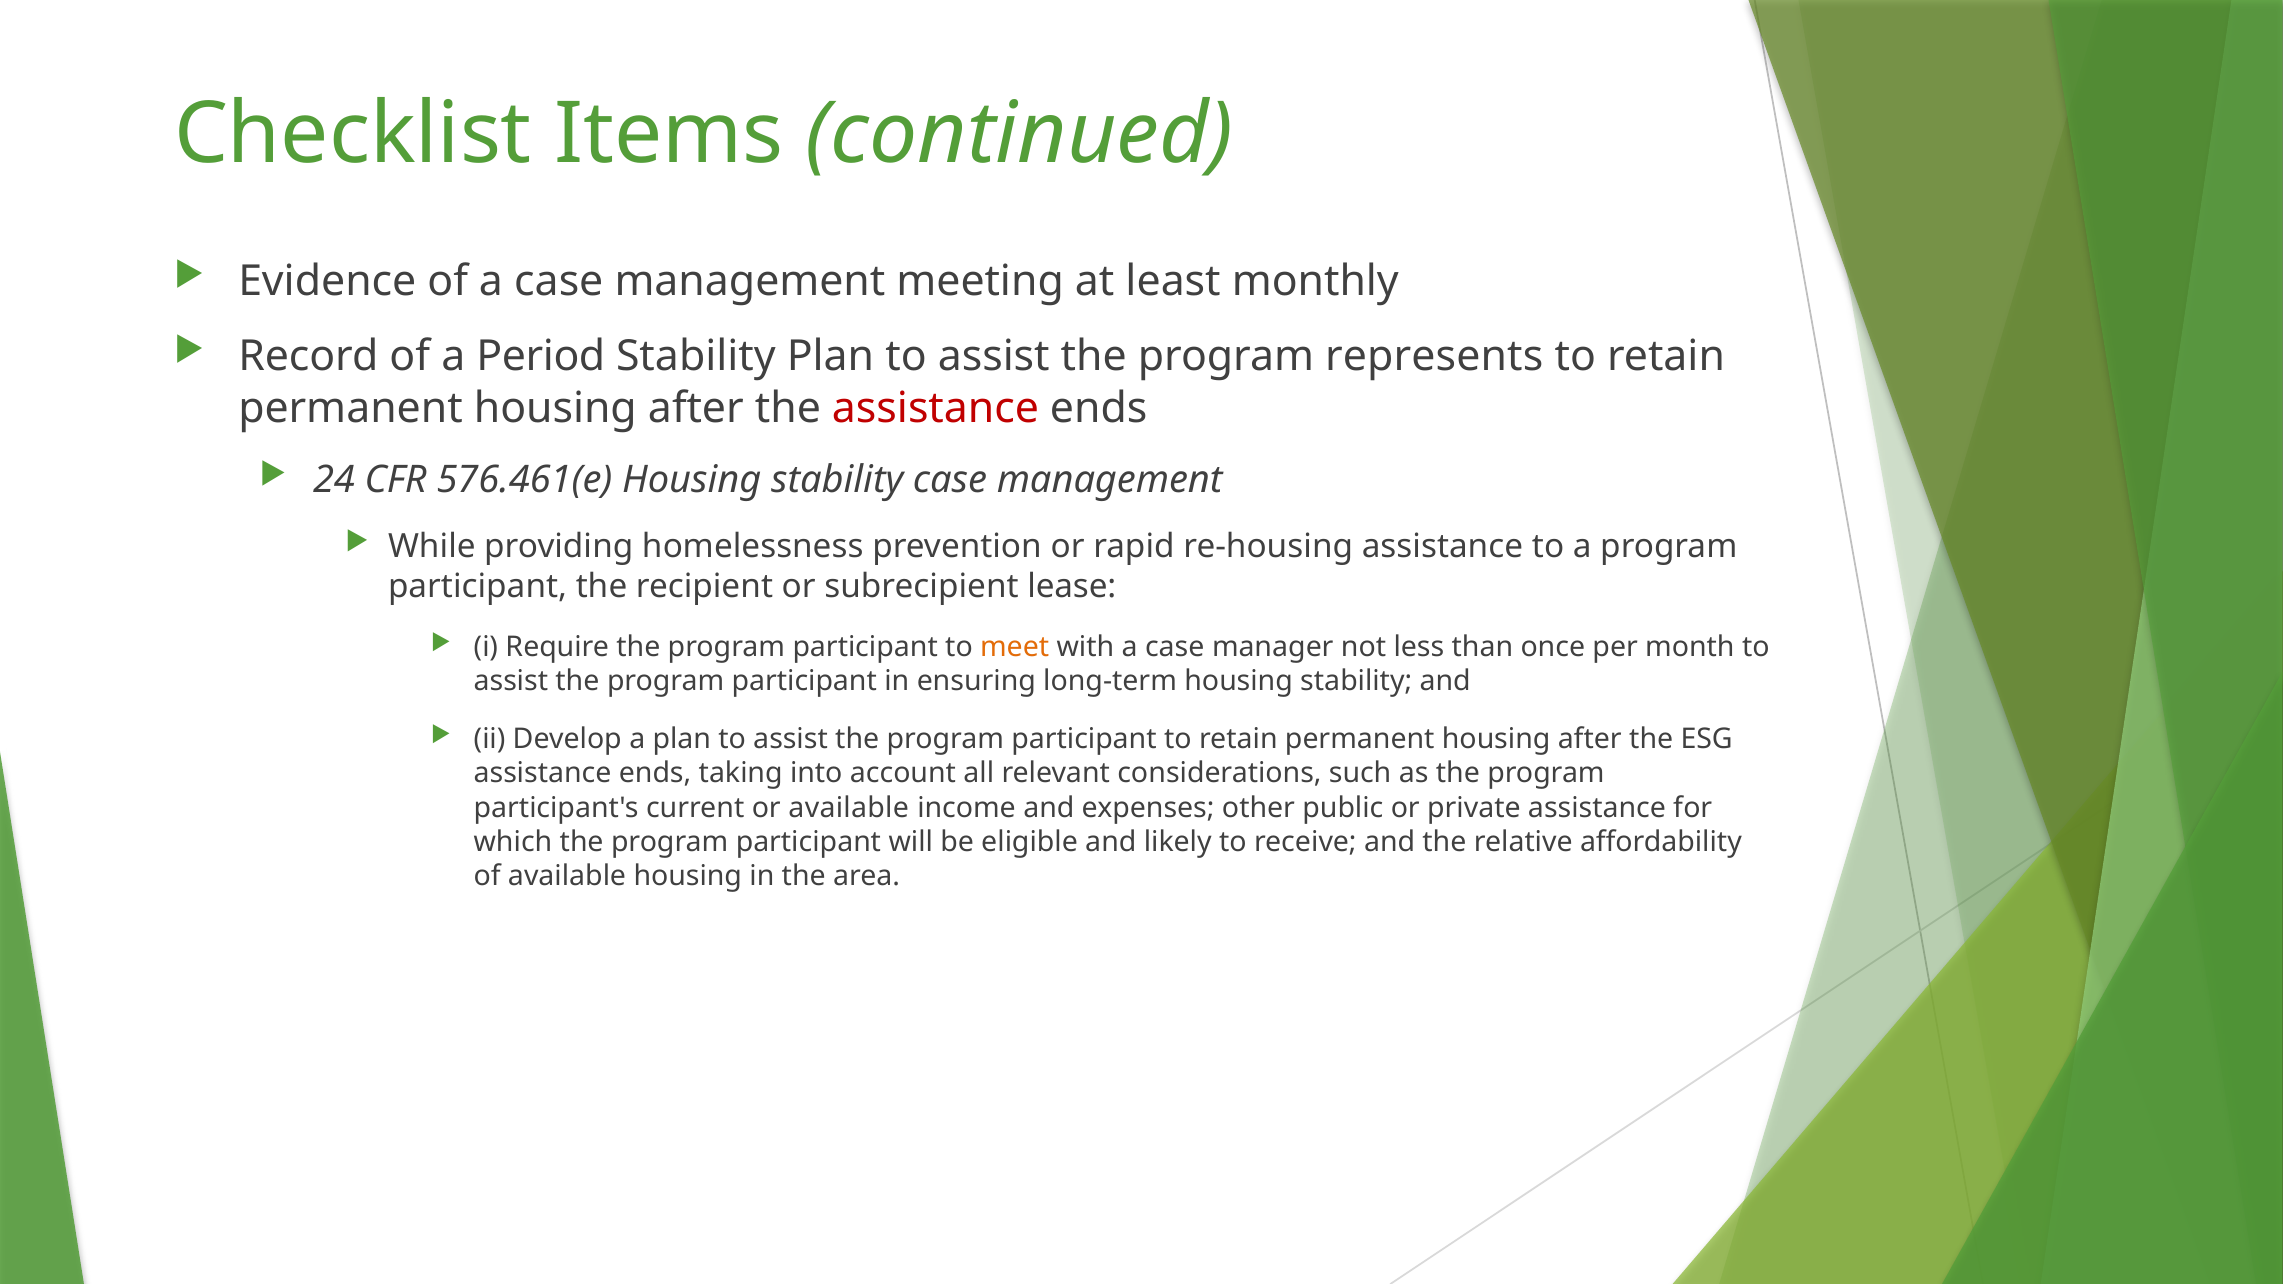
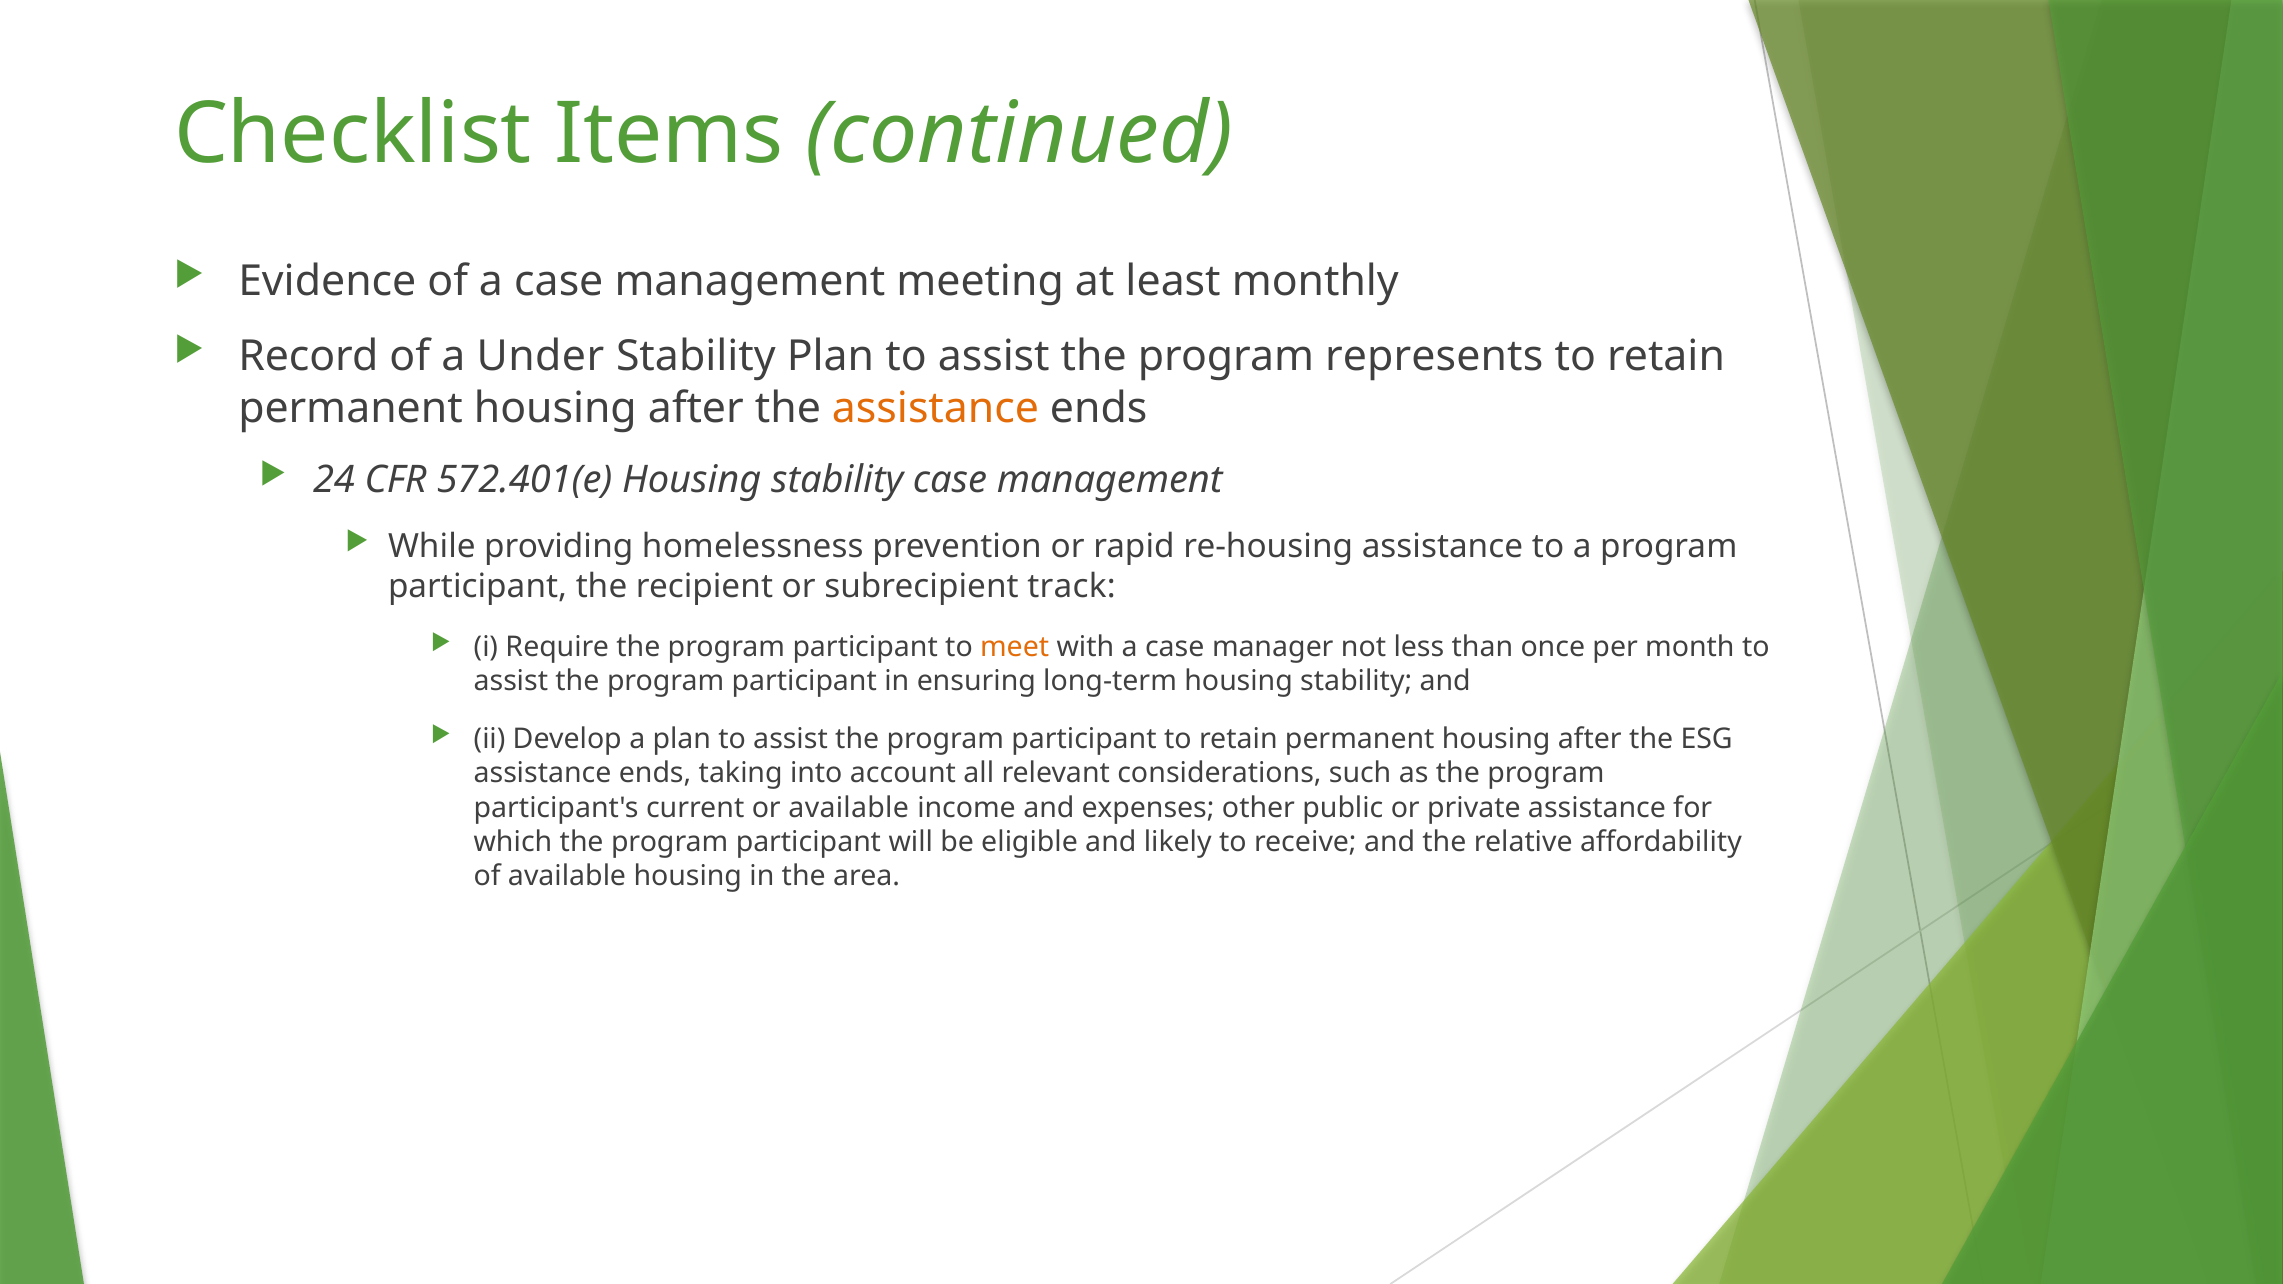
Period: Period -> Under
assistance at (936, 408) colour: red -> orange
576.461(e: 576.461(e -> 572.401(e
lease: lease -> track
